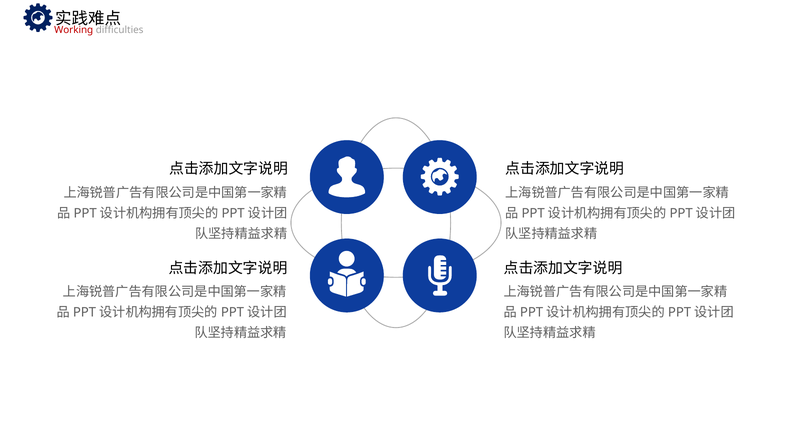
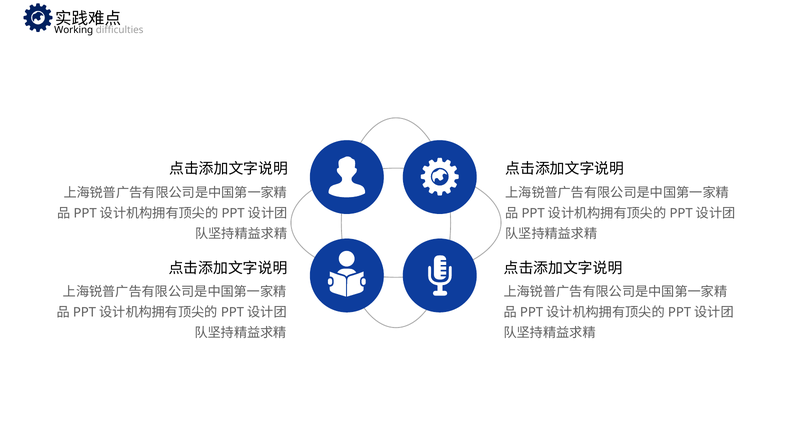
Working colour: red -> black
